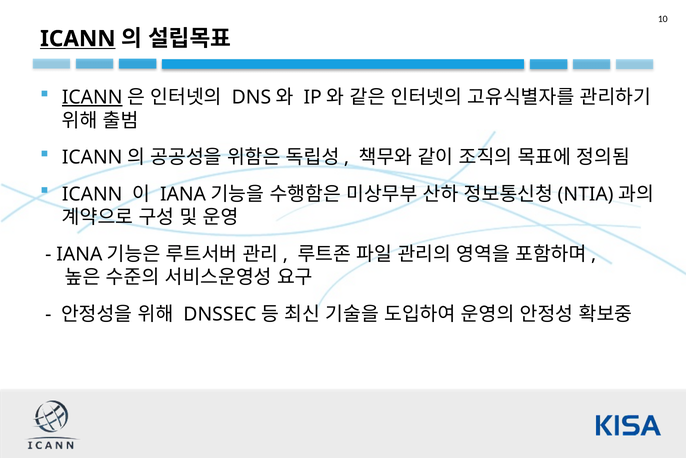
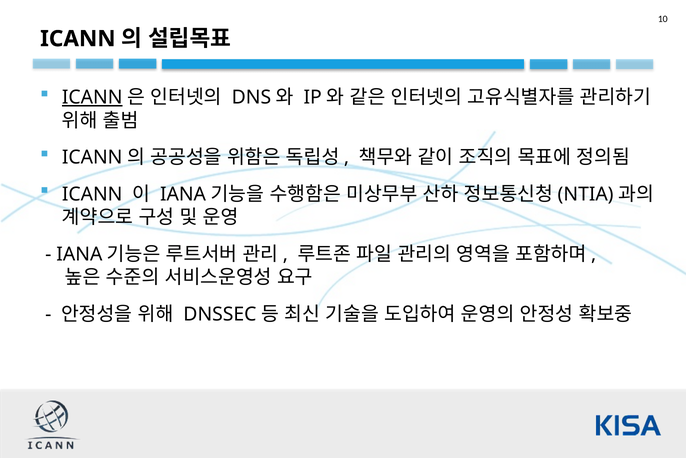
ICANN at (78, 39) underline: present -> none
